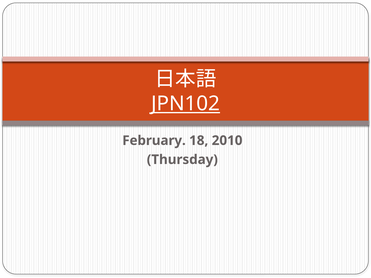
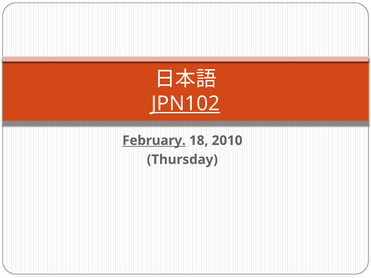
February underline: none -> present
